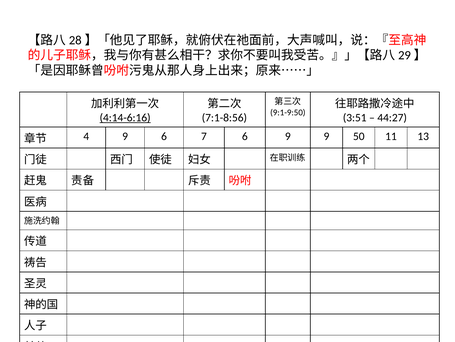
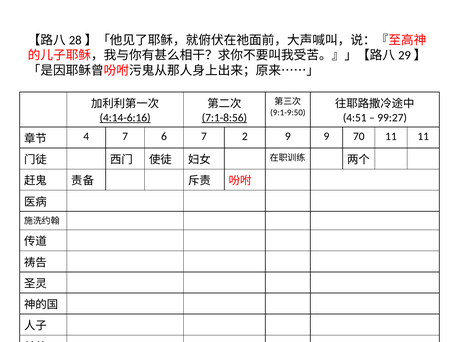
7:1-8:56 underline: none -> present
3:51: 3:51 -> 4:51
44:27: 44:27 -> 99:27
4 9: 9 -> 7
7 6: 6 -> 2
50: 50 -> 70
11 13: 13 -> 11
